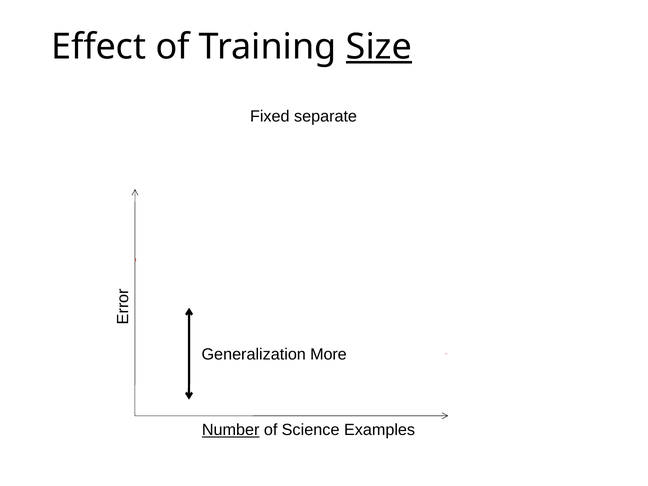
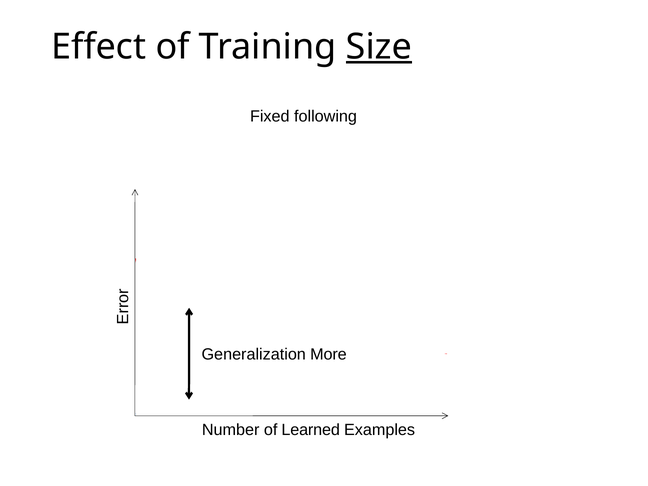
separate: separate -> following
Number underline: present -> none
Science: Science -> Learned
